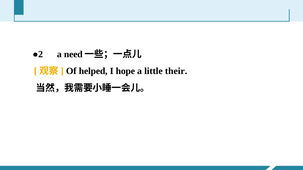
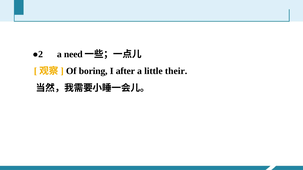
helped: helped -> boring
hope: hope -> after
